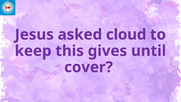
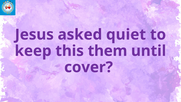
cloud: cloud -> quiet
gives: gives -> them
